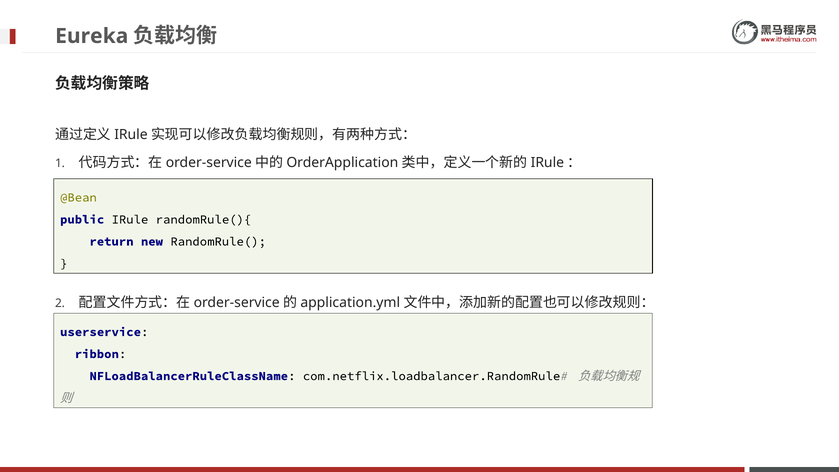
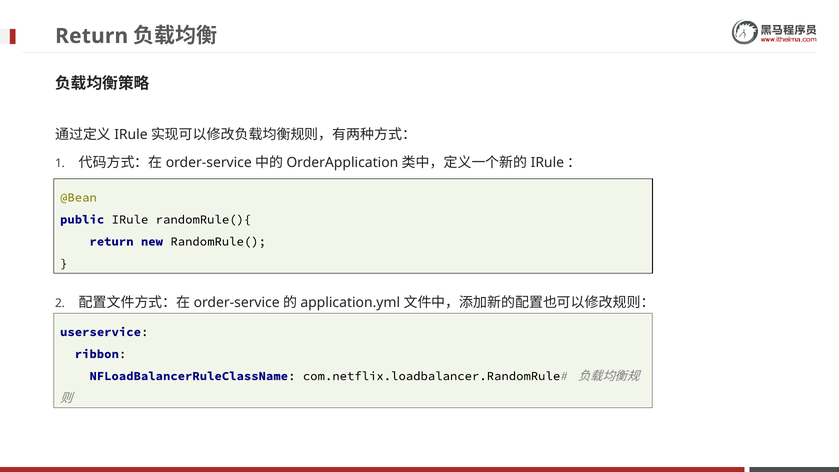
Eureka at (92, 36): Eureka -> Return
